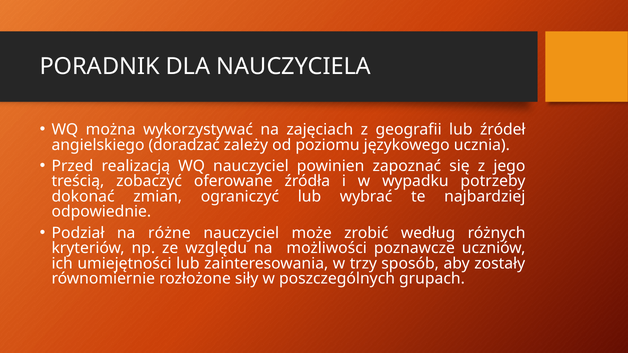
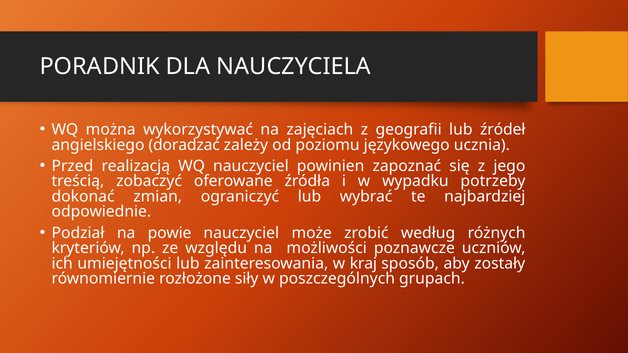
różne: różne -> powie
trzy: trzy -> kraj
